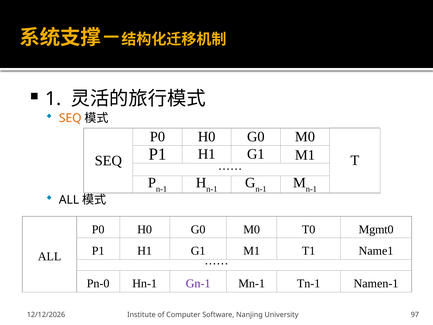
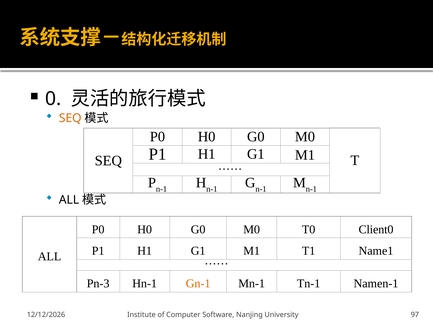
1: 1 -> 0
Mgmt0: Mgmt0 -> Client0
Pn-0: Pn-0 -> Pn-3
Gn-1 colour: purple -> orange
